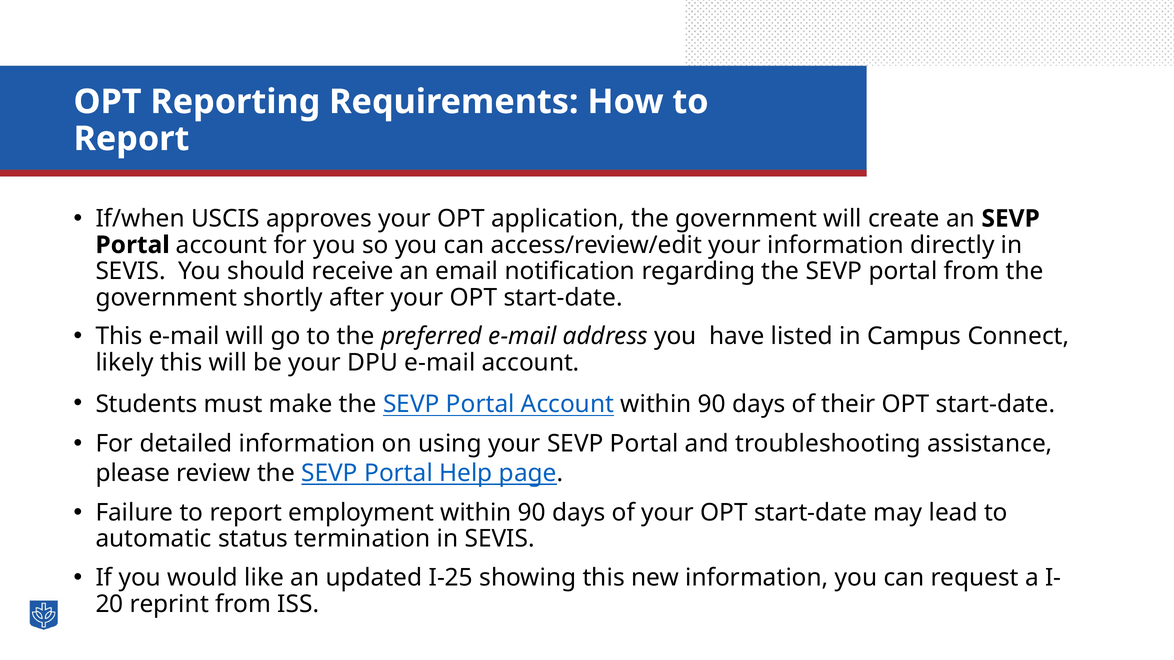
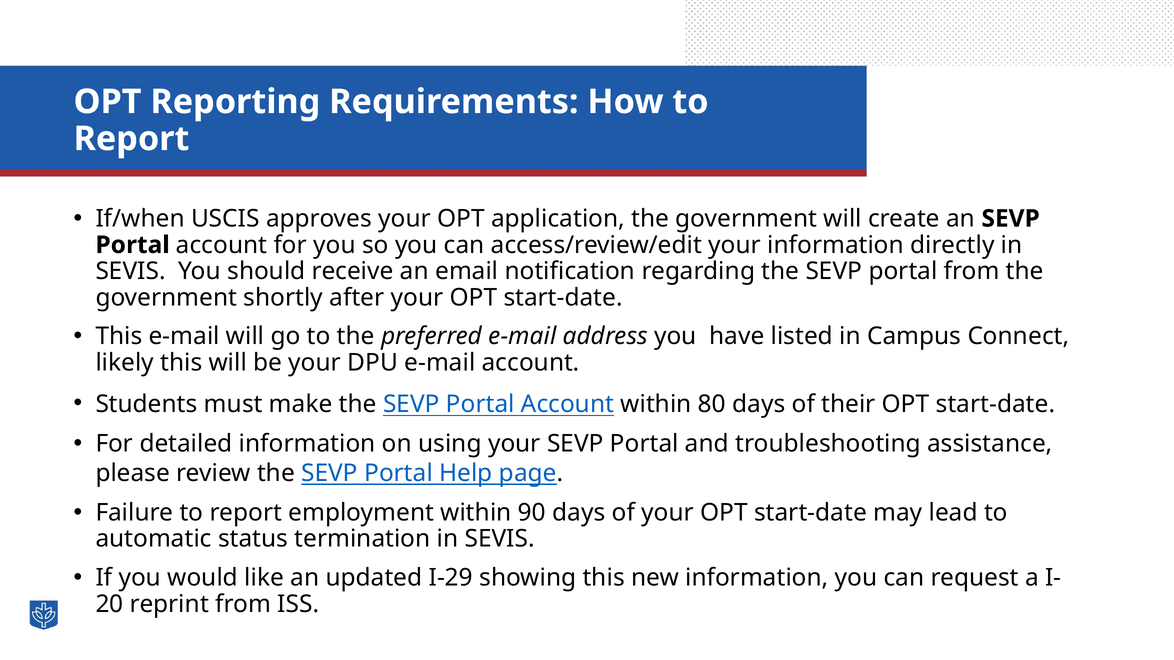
Account within 90: 90 -> 80
I-25: I-25 -> I-29
